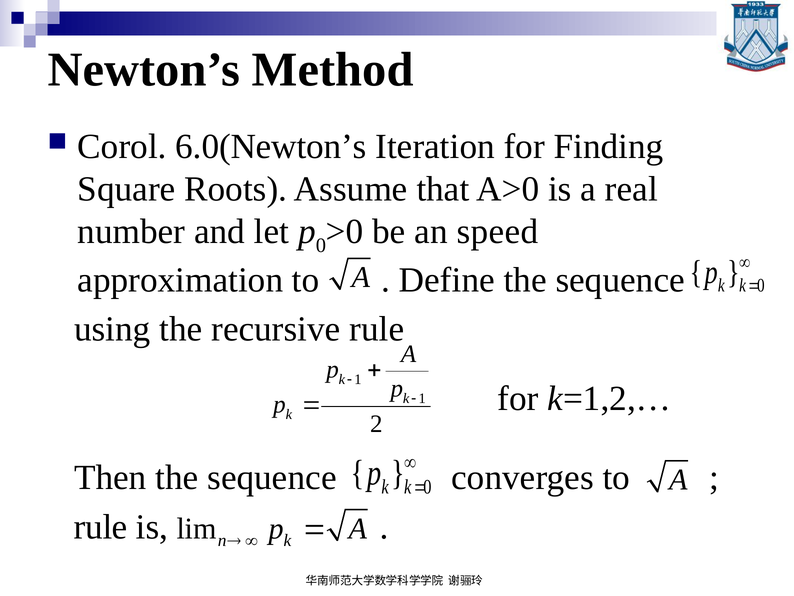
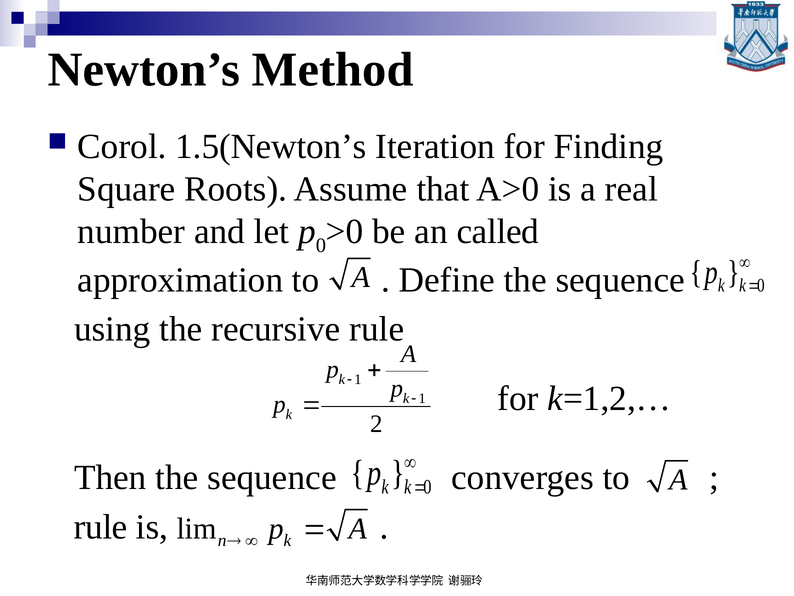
6.0(Newton’s: 6.0(Newton’s -> 1.5(Newton’s
speed: speed -> called
